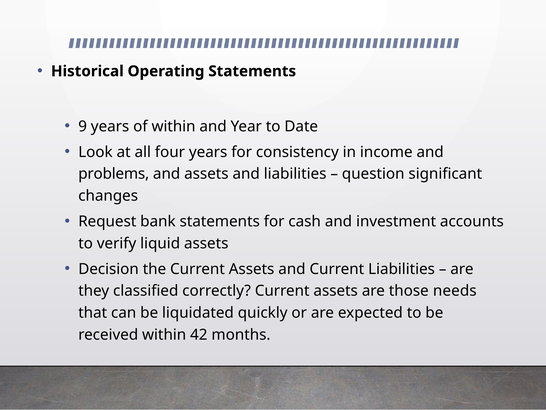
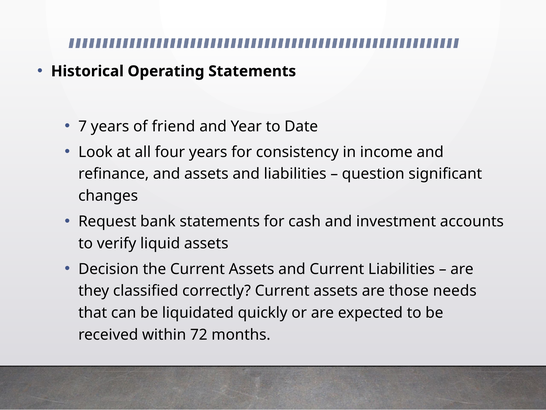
9: 9 -> 7
of within: within -> friend
problems: problems -> refinance
42: 42 -> 72
